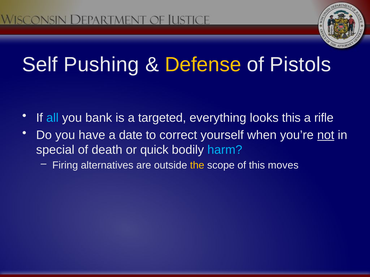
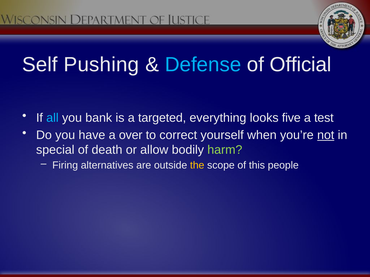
Defense colour: yellow -> light blue
Pistols: Pistols -> Official
looks this: this -> five
rifle: rifle -> test
date: date -> over
quick: quick -> allow
harm colour: light blue -> light green
moves: moves -> people
